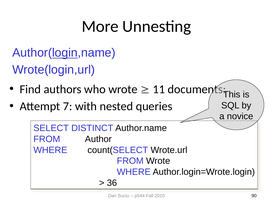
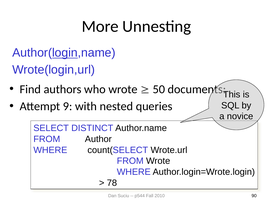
11: 11 -> 50
7: 7 -> 9
36: 36 -> 78
